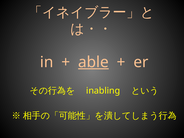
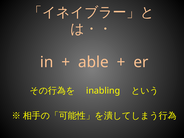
able underline: present -> none
